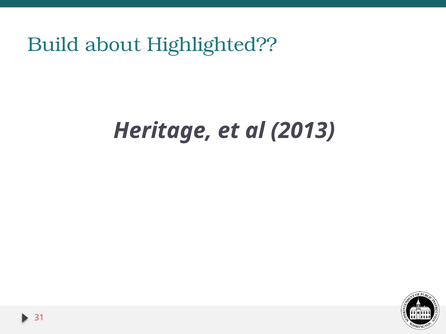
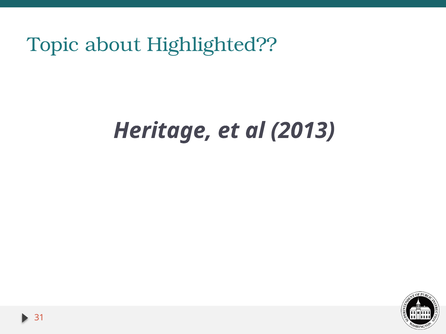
Build: Build -> Topic
